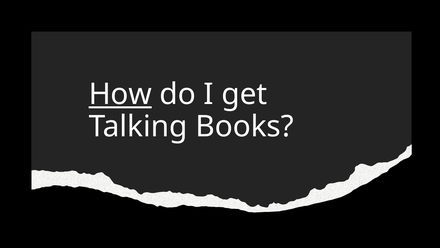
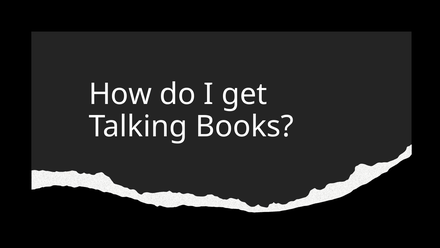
How underline: present -> none
